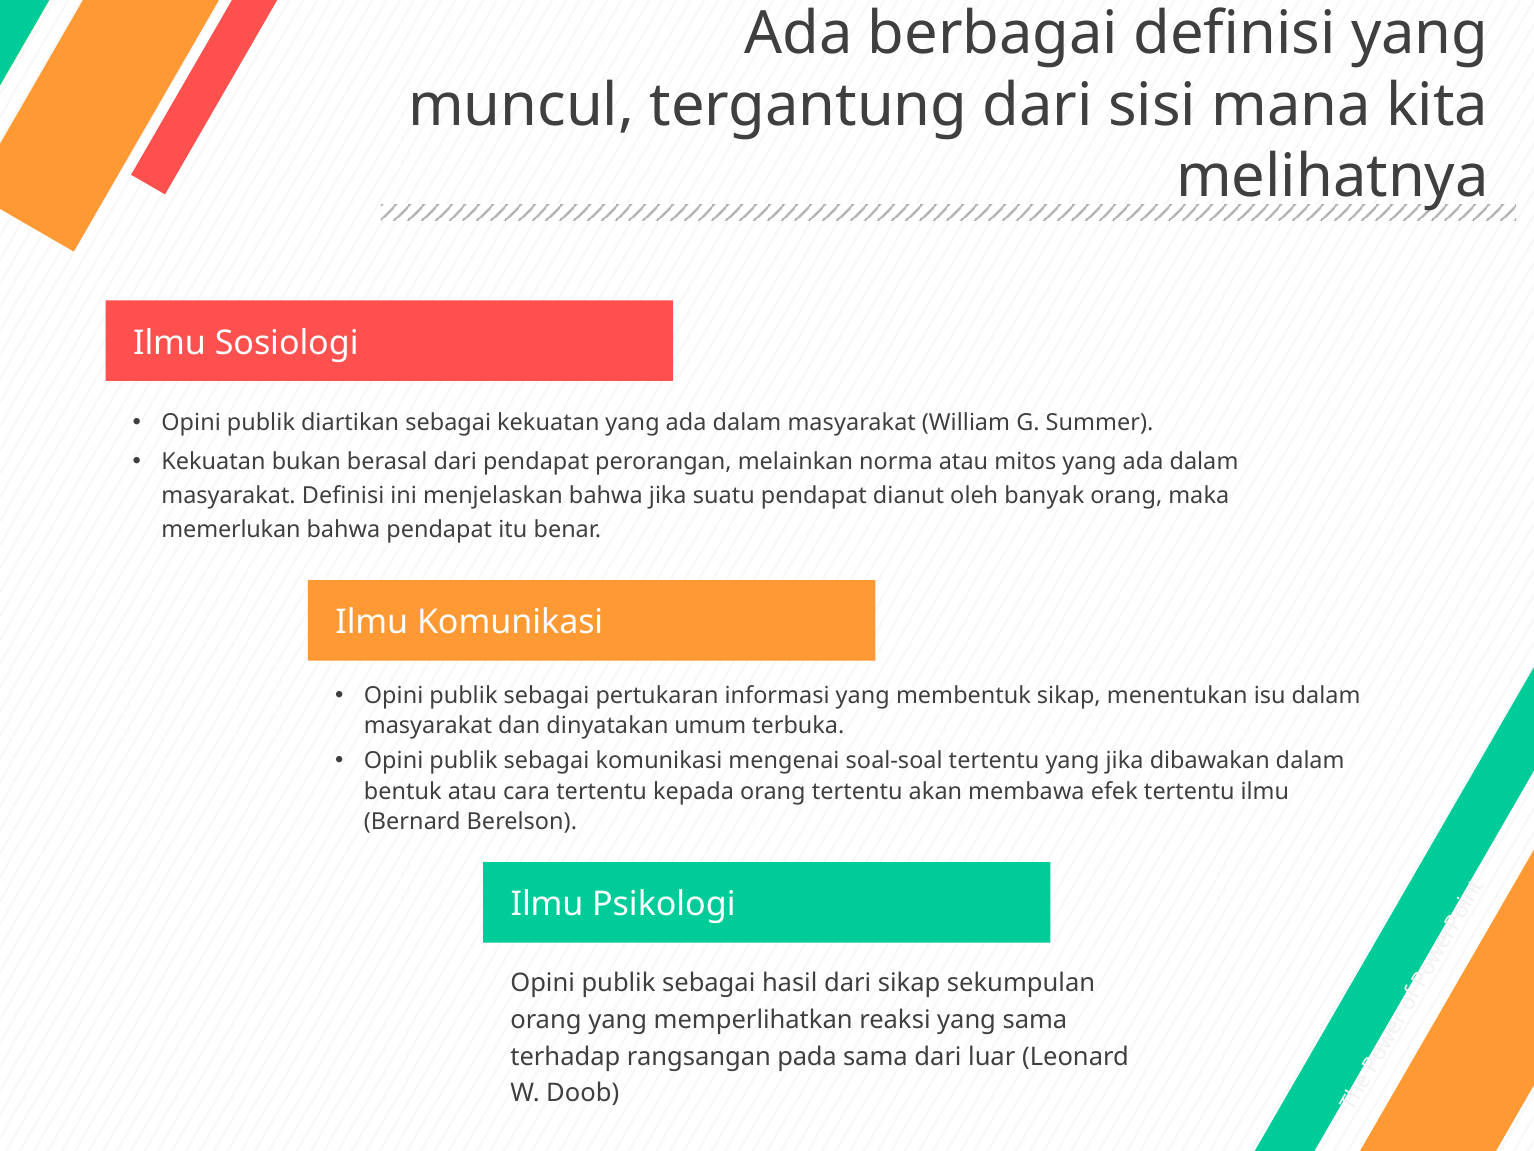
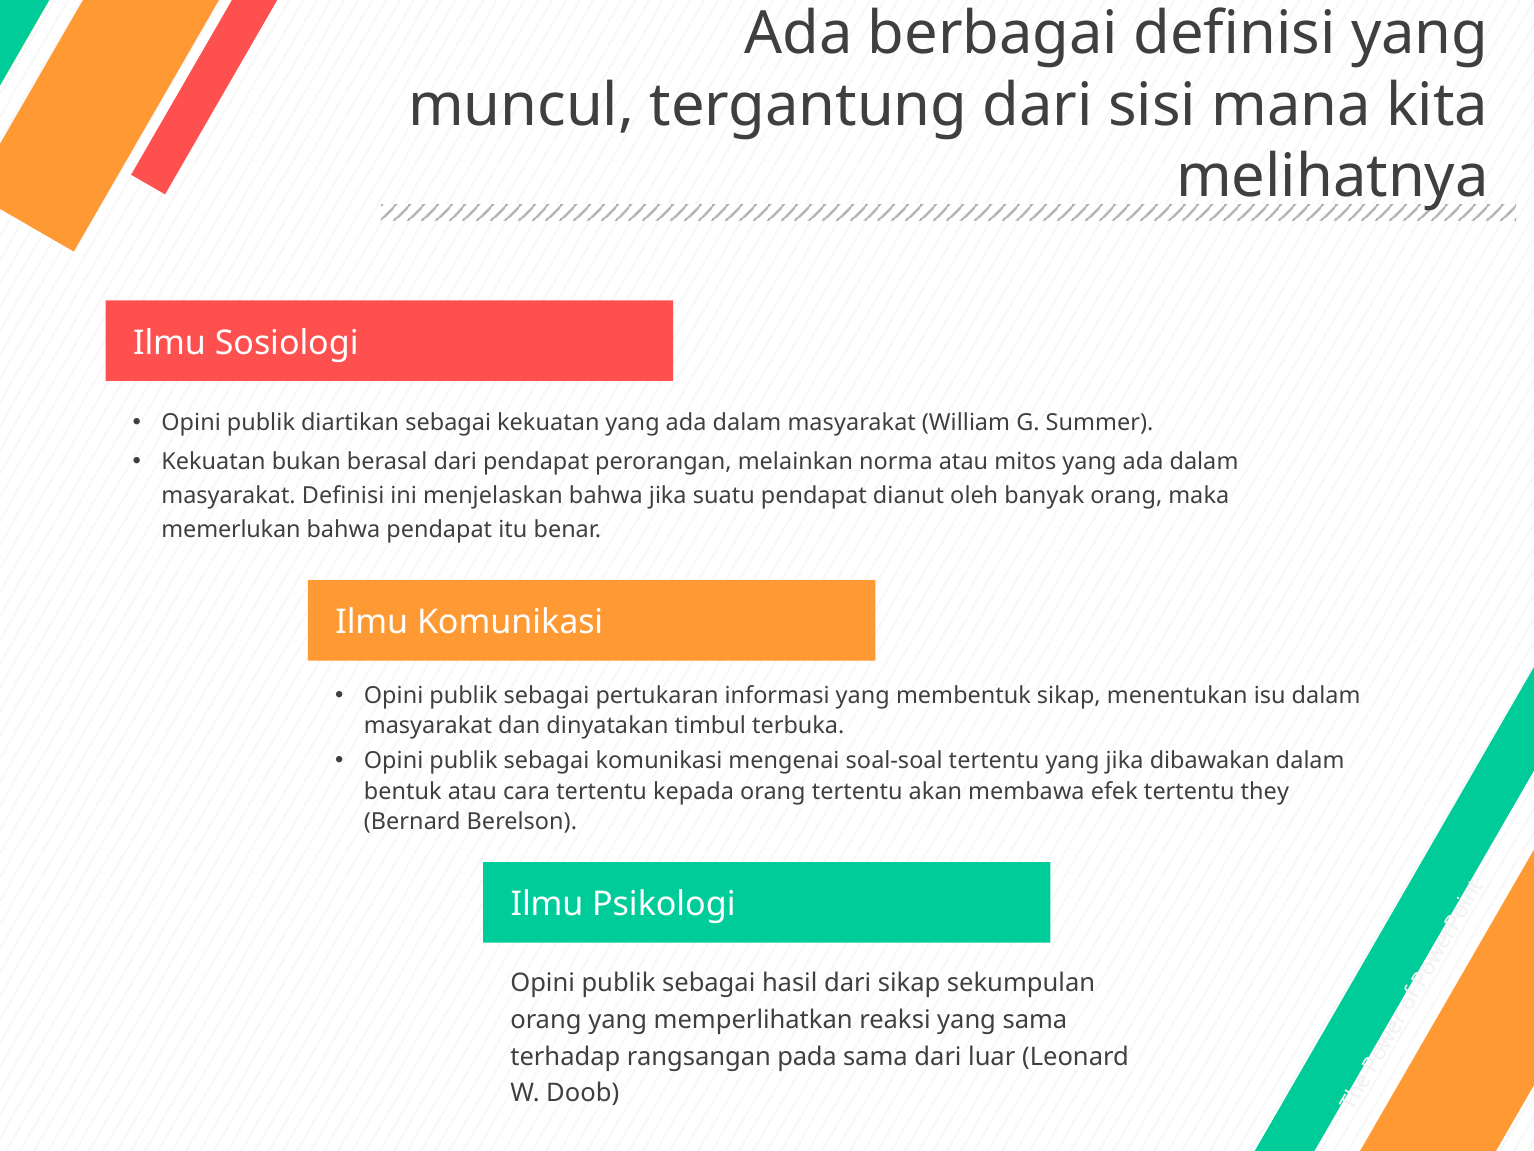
umum: umum -> timbul
tertentu ilmu: ilmu -> they
